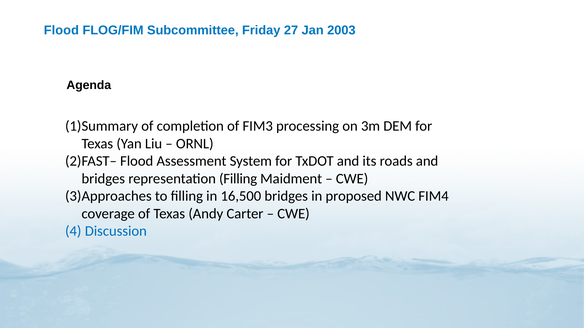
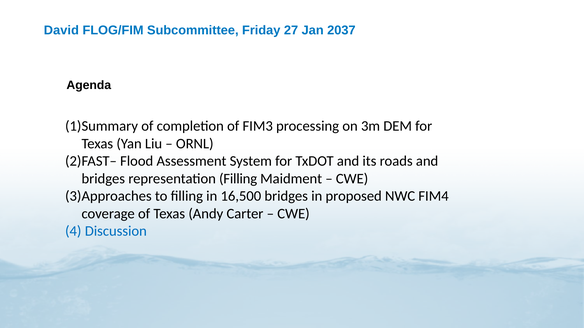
Flood at (61, 30): Flood -> David
2003: 2003 -> 2037
